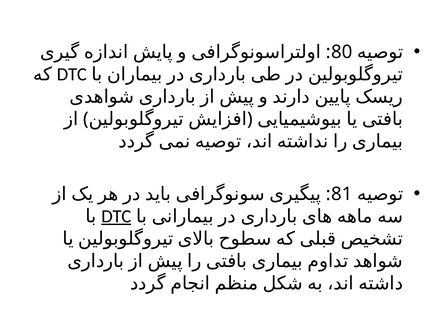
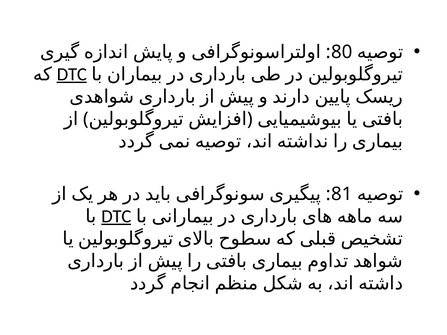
DTC at (72, 74) underline: none -> present
